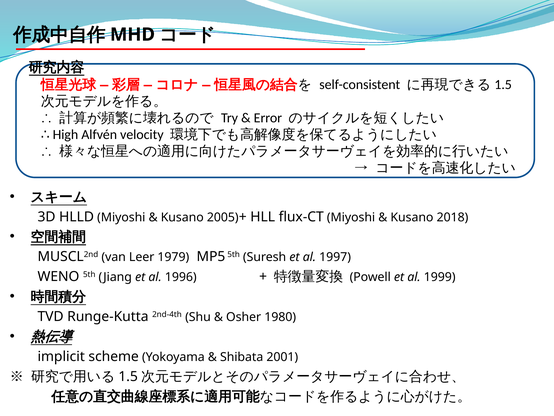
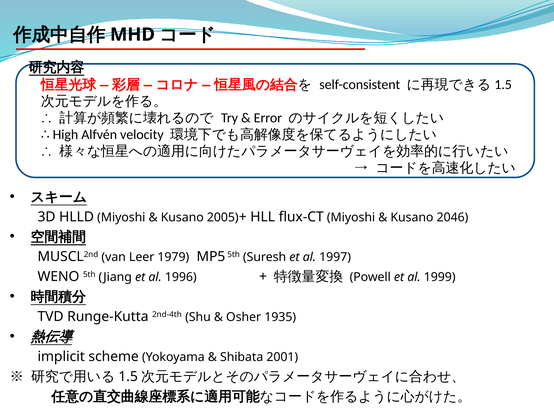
2018: 2018 -> 2046
1980: 1980 -> 1935
